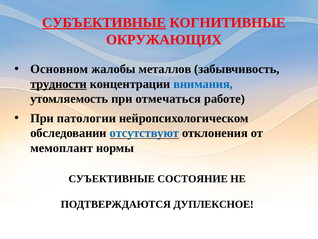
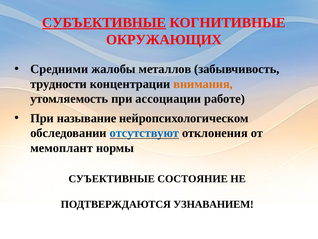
Основном: Основном -> Средними
трудности underline: present -> none
внимания colour: blue -> orange
отмечаться: отмечаться -> ассоциации
патологии: патологии -> называние
ДУПЛЕКСНОЕ: ДУПЛЕКСНОЕ -> УЗНАВАНИЕМ
